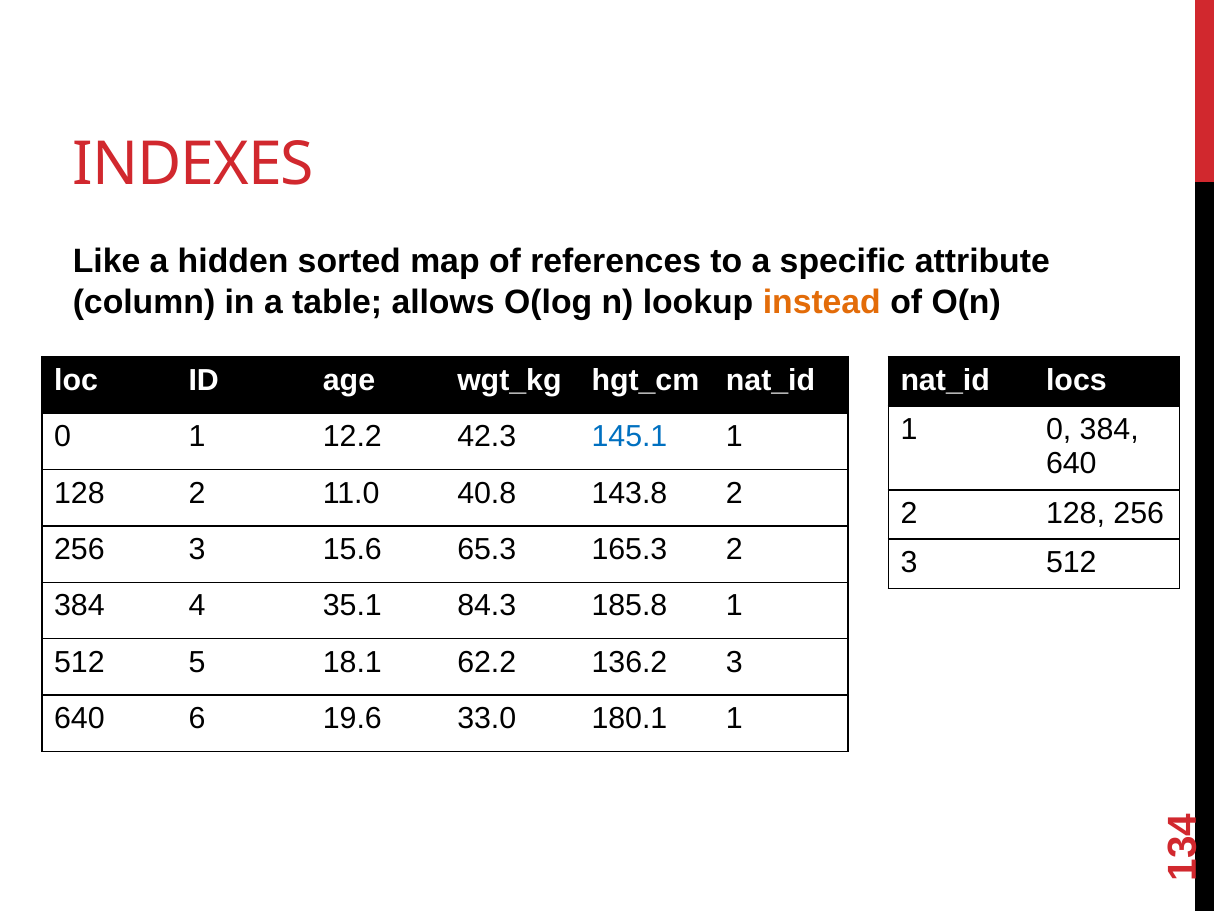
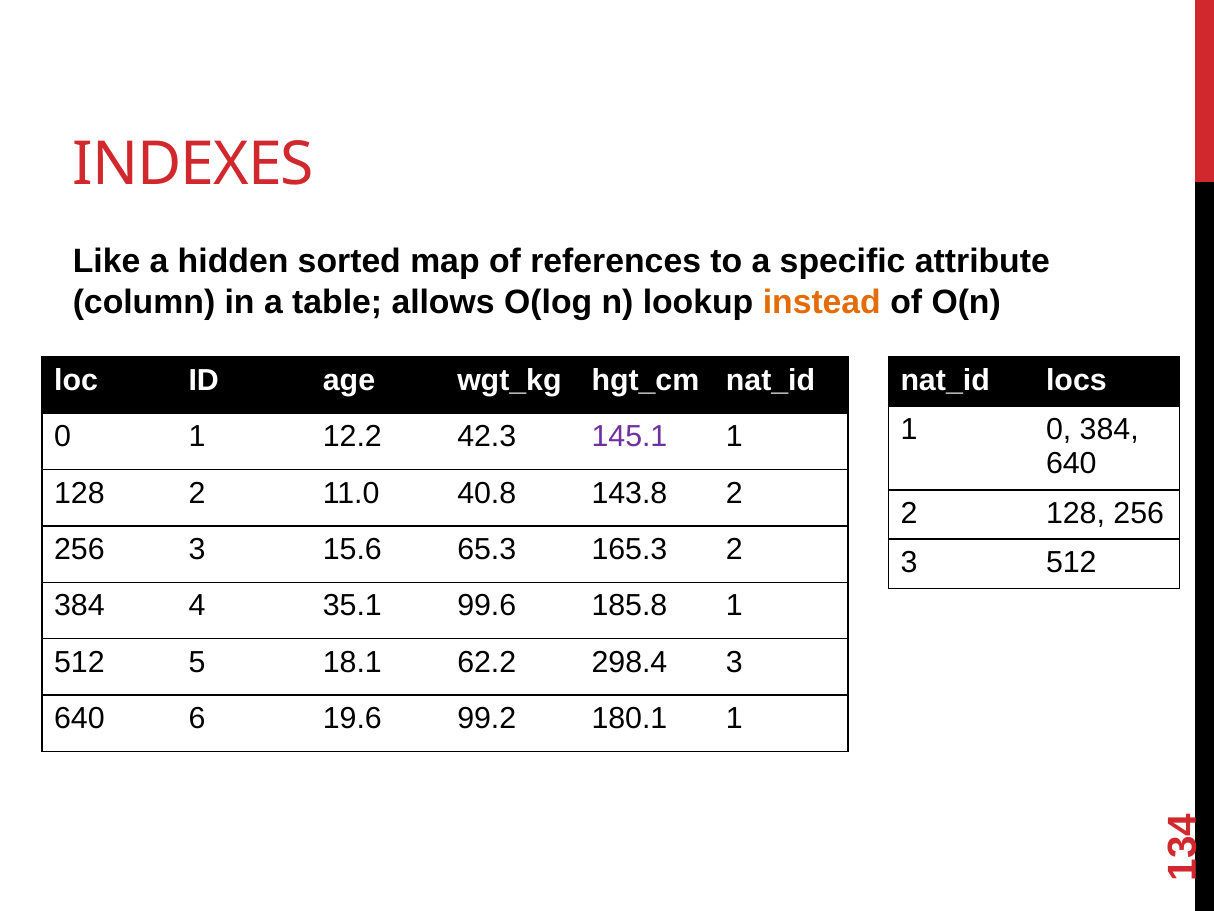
145.1 colour: blue -> purple
84.3: 84.3 -> 99.6
136.2: 136.2 -> 298.4
33.0: 33.0 -> 99.2
